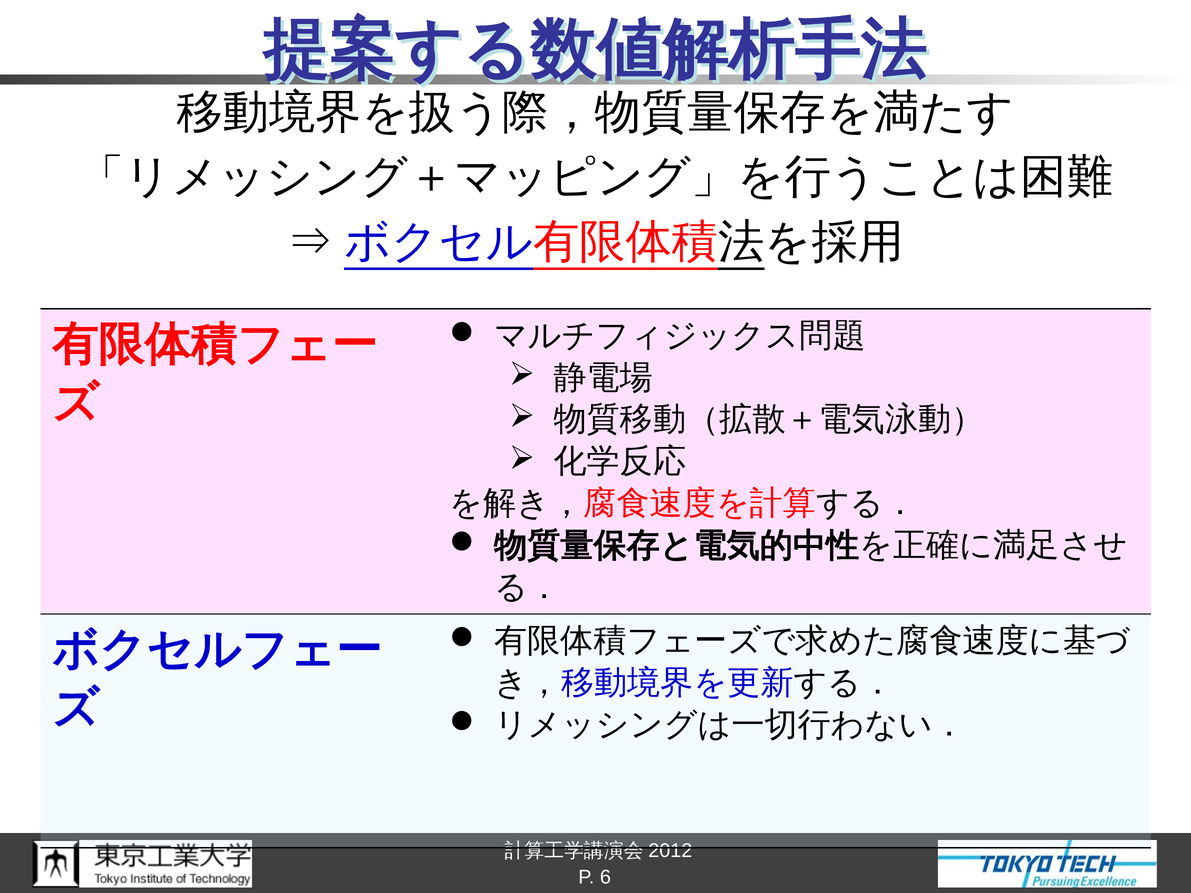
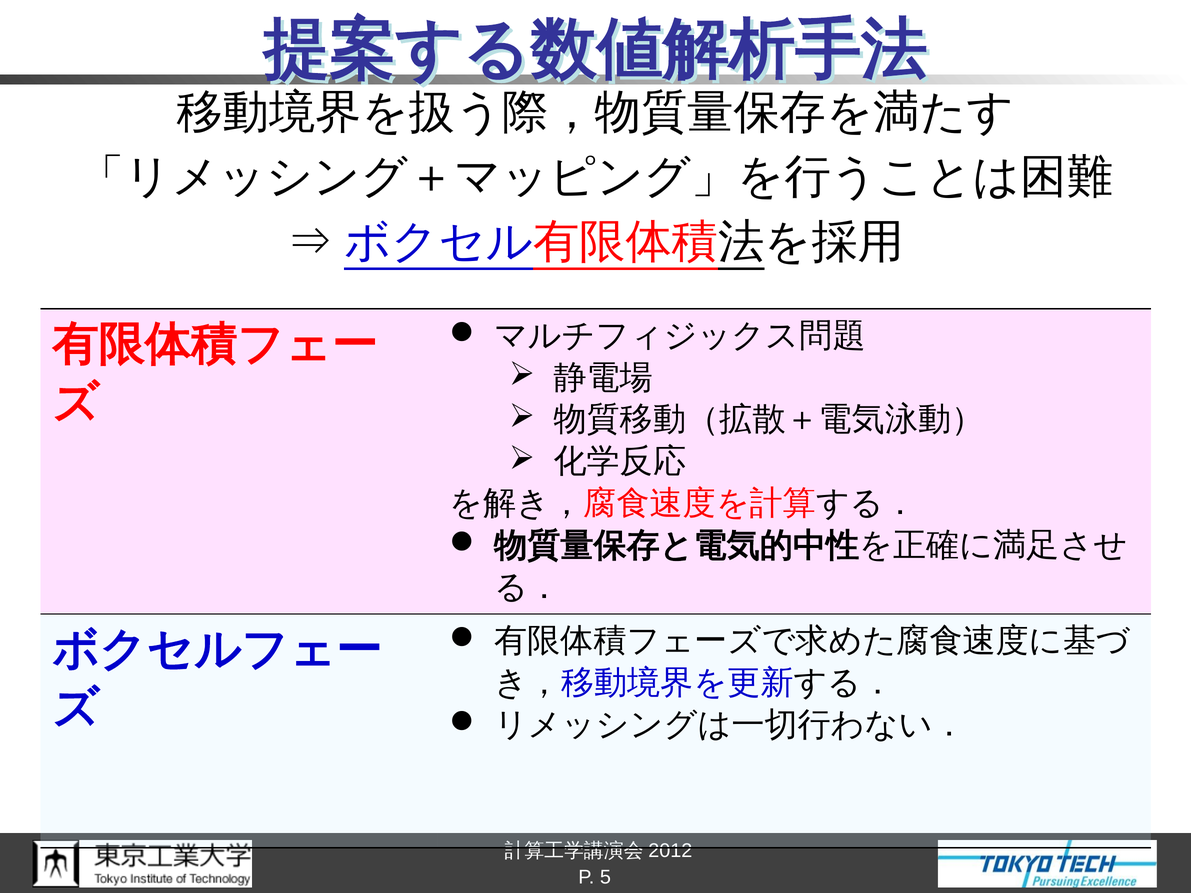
6: 6 -> 5
